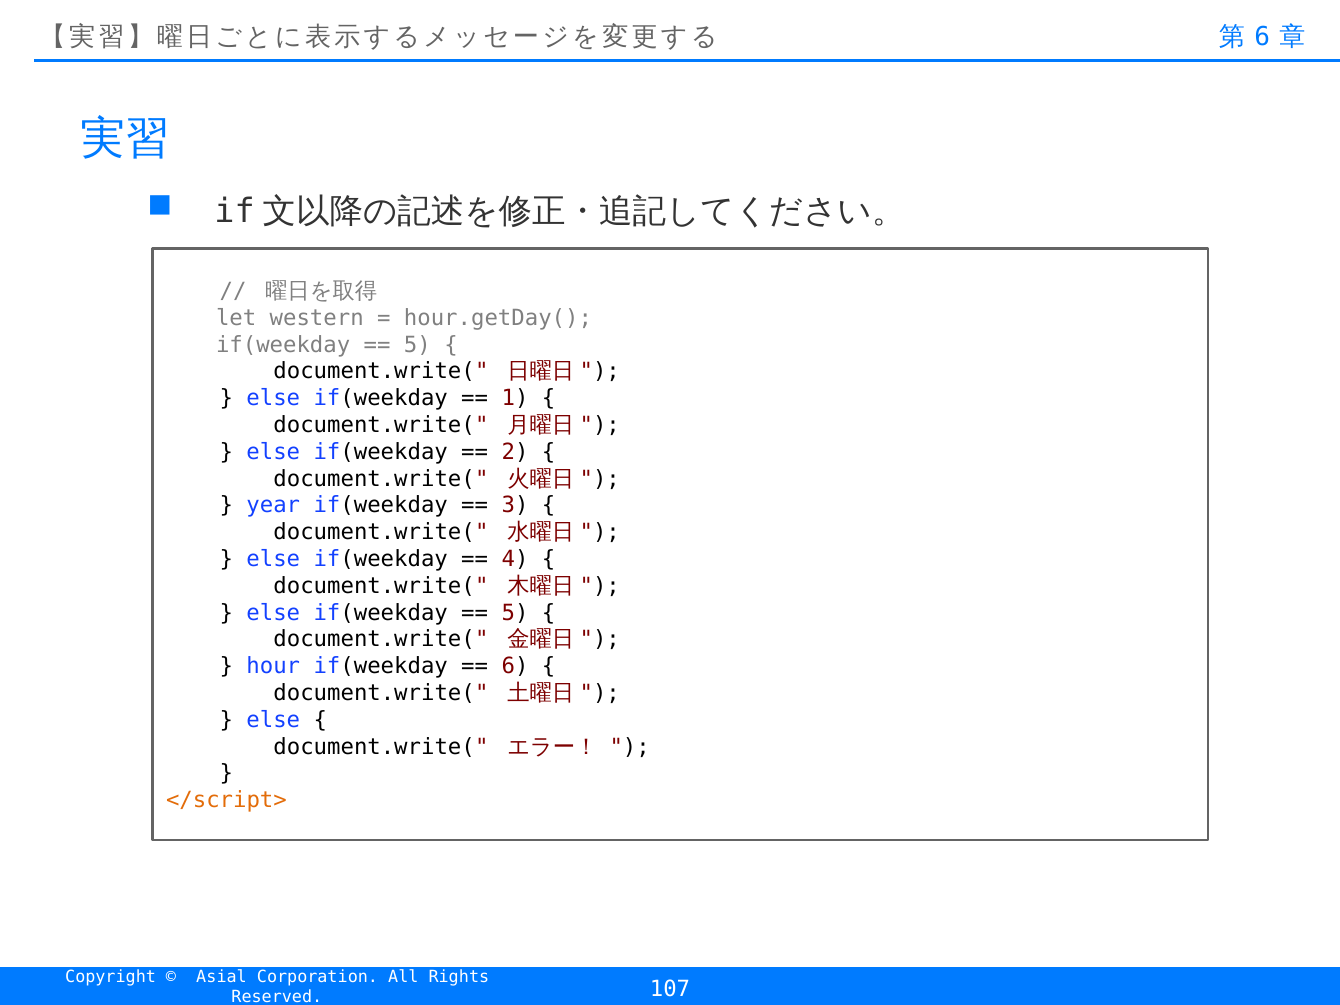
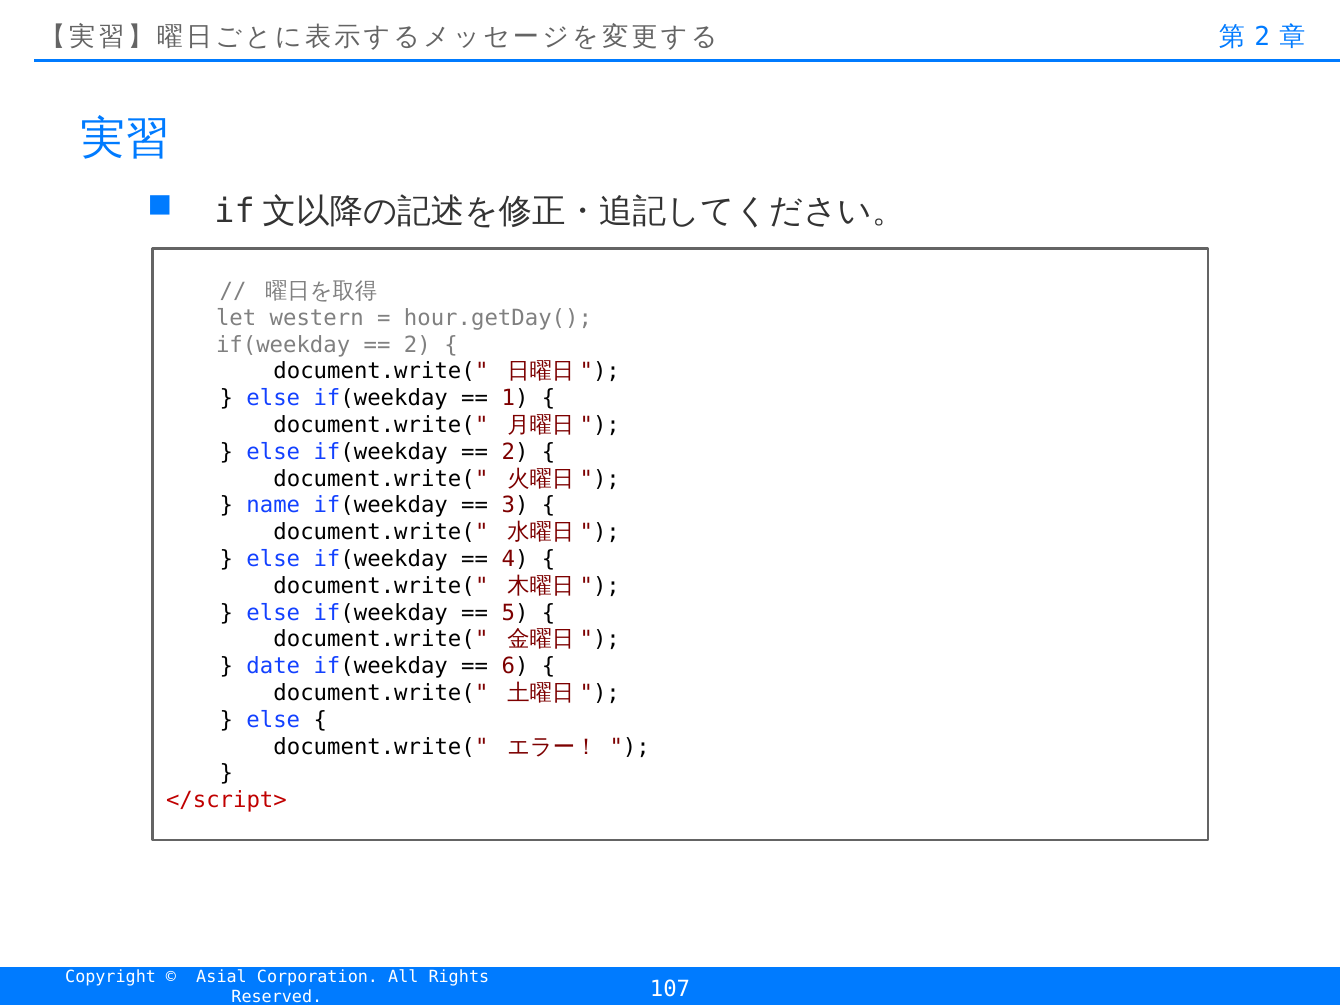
6 at (1262, 37): 6 -> 2
5 at (417, 345): 5 -> 2
year: year -> name
hour: hour -> date
</script> colour: orange -> red
